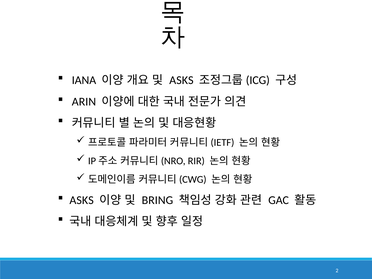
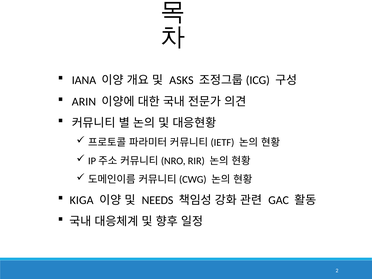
ASKS at (82, 200): ASKS -> KIGA
BRING: BRING -> NEEDS
